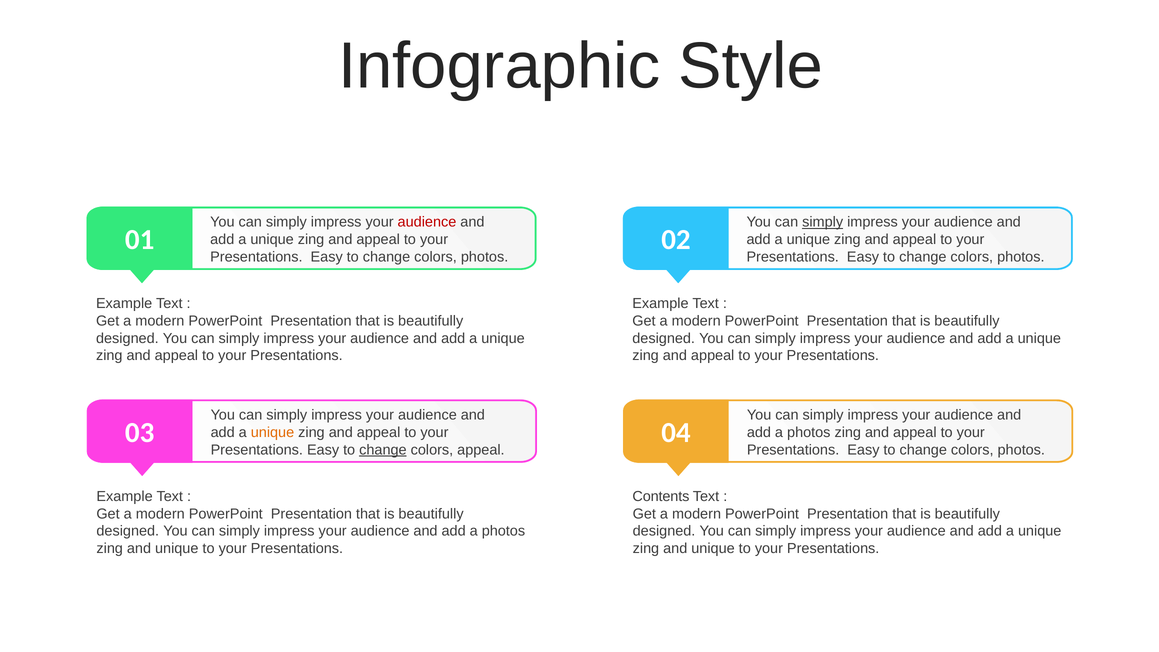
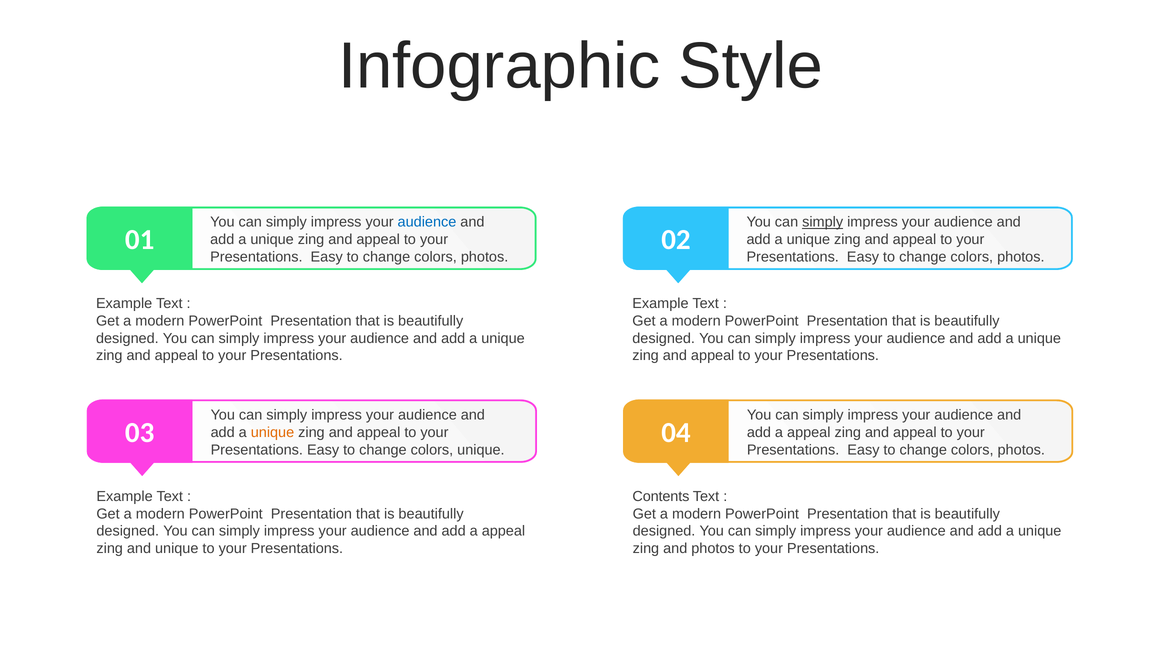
audience at (427, 222) colour: red -> blue
photos at (809, 432): photos -> appeal
change at (383, 450) underline: present -> none
colors appeal: appeal -> unique
photos at (503, 531): photos -> appeal
unique at (713, 549): unique -> photos
